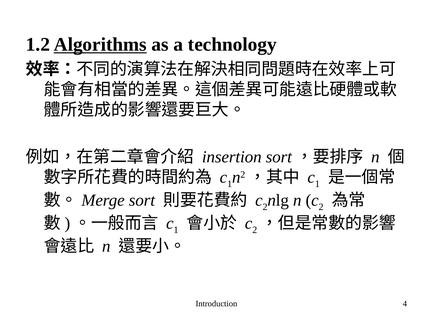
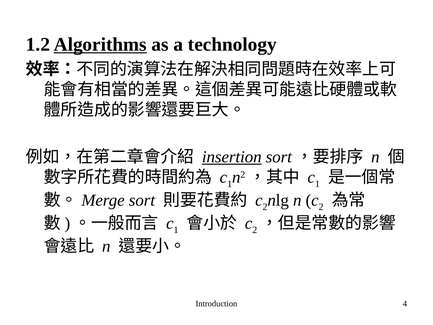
insertion underline: none -> present
